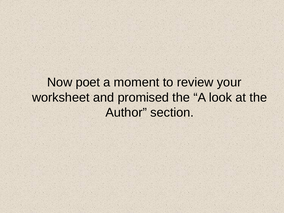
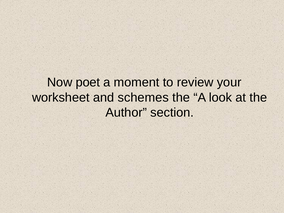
promised: promised -> schemes
